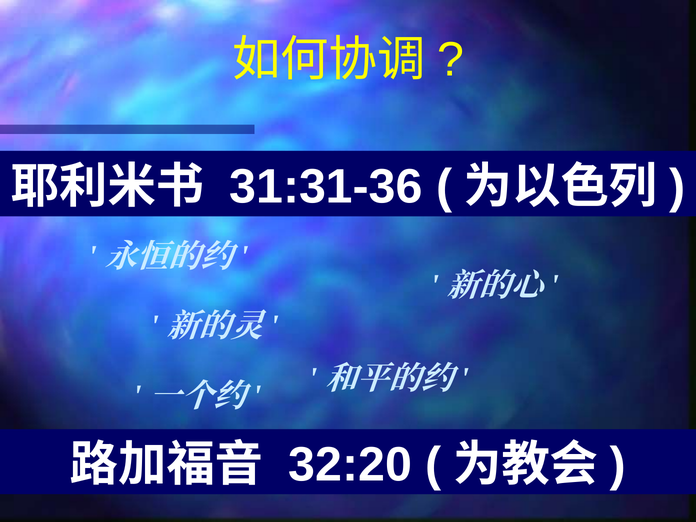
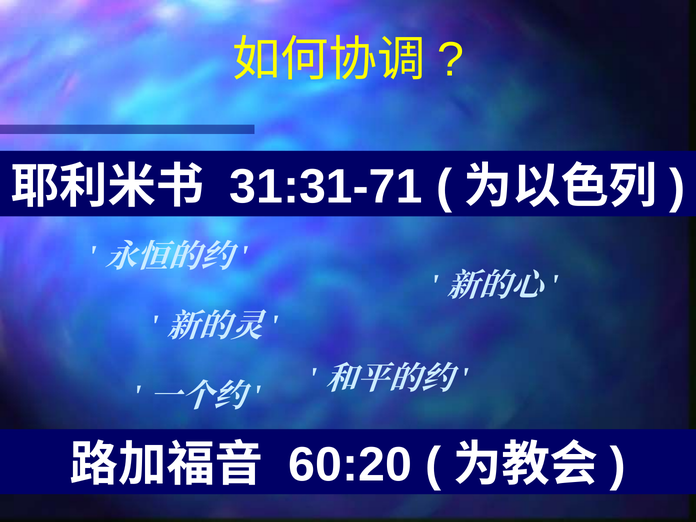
31:31-36: 31:31-36 -> 31:31-71
32:20: 32:20 -> 60:20
